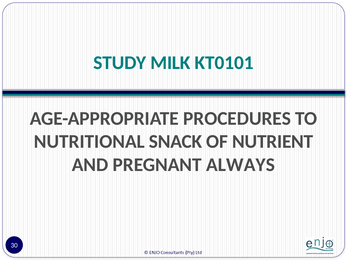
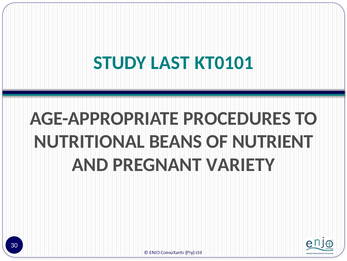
MILK: MILK -> LAST
SNACK: SNACK -> BEANS
ALWAYS: ALWAYS -> VARIETY
